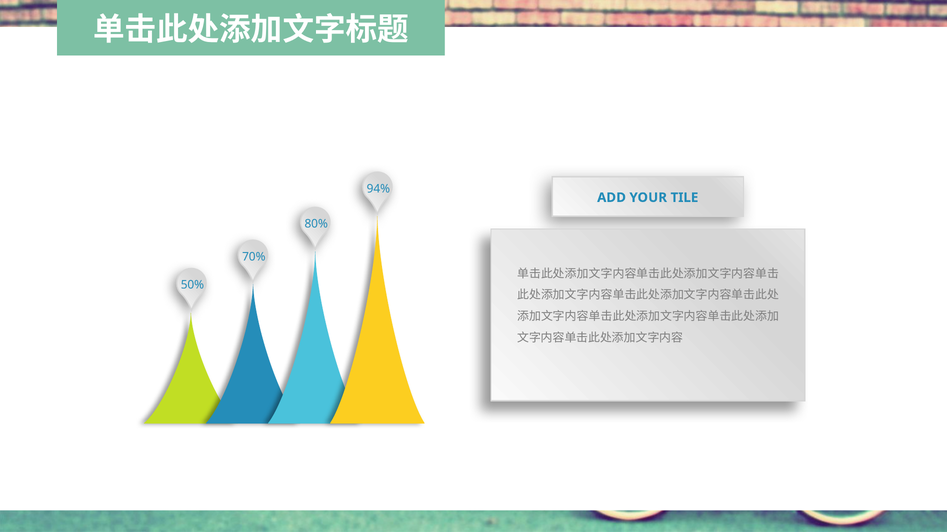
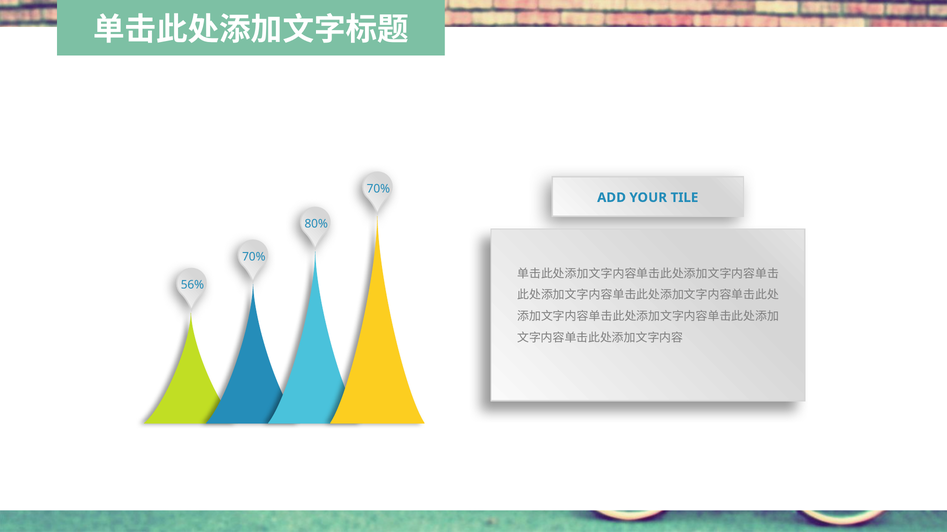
94% at (378, 189): 94% -> 70%
50%: 50% -> 56%
